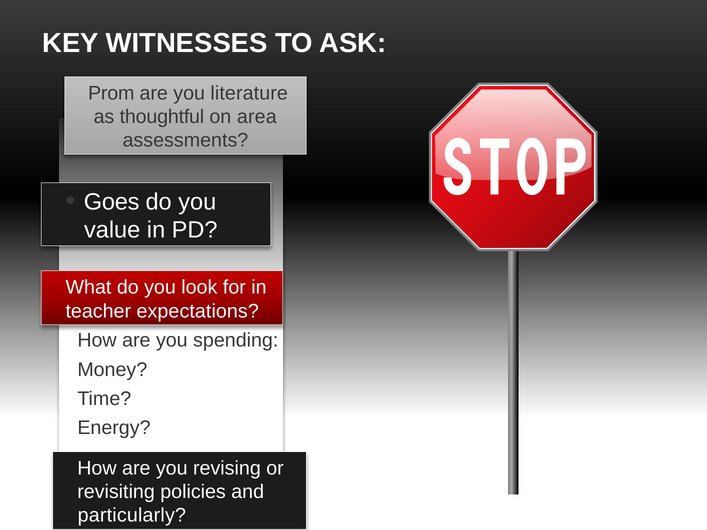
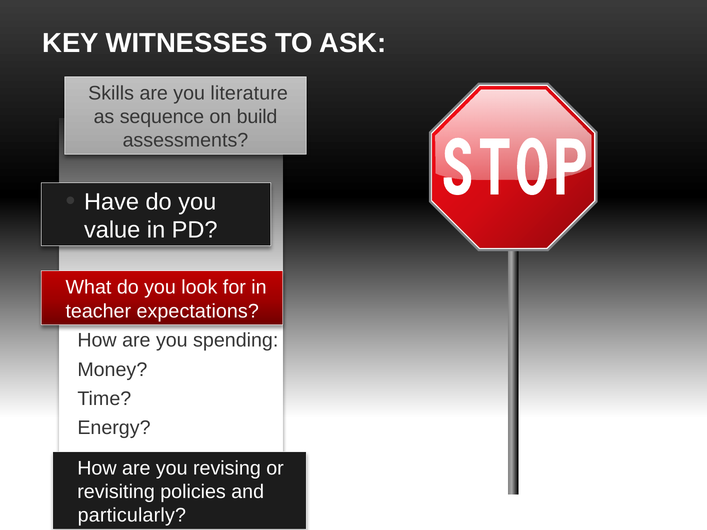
Prom: Prom -> Skills
thoughtful: thoughtful -> sequence
area: area -> build
Goes: Goes -> Have
